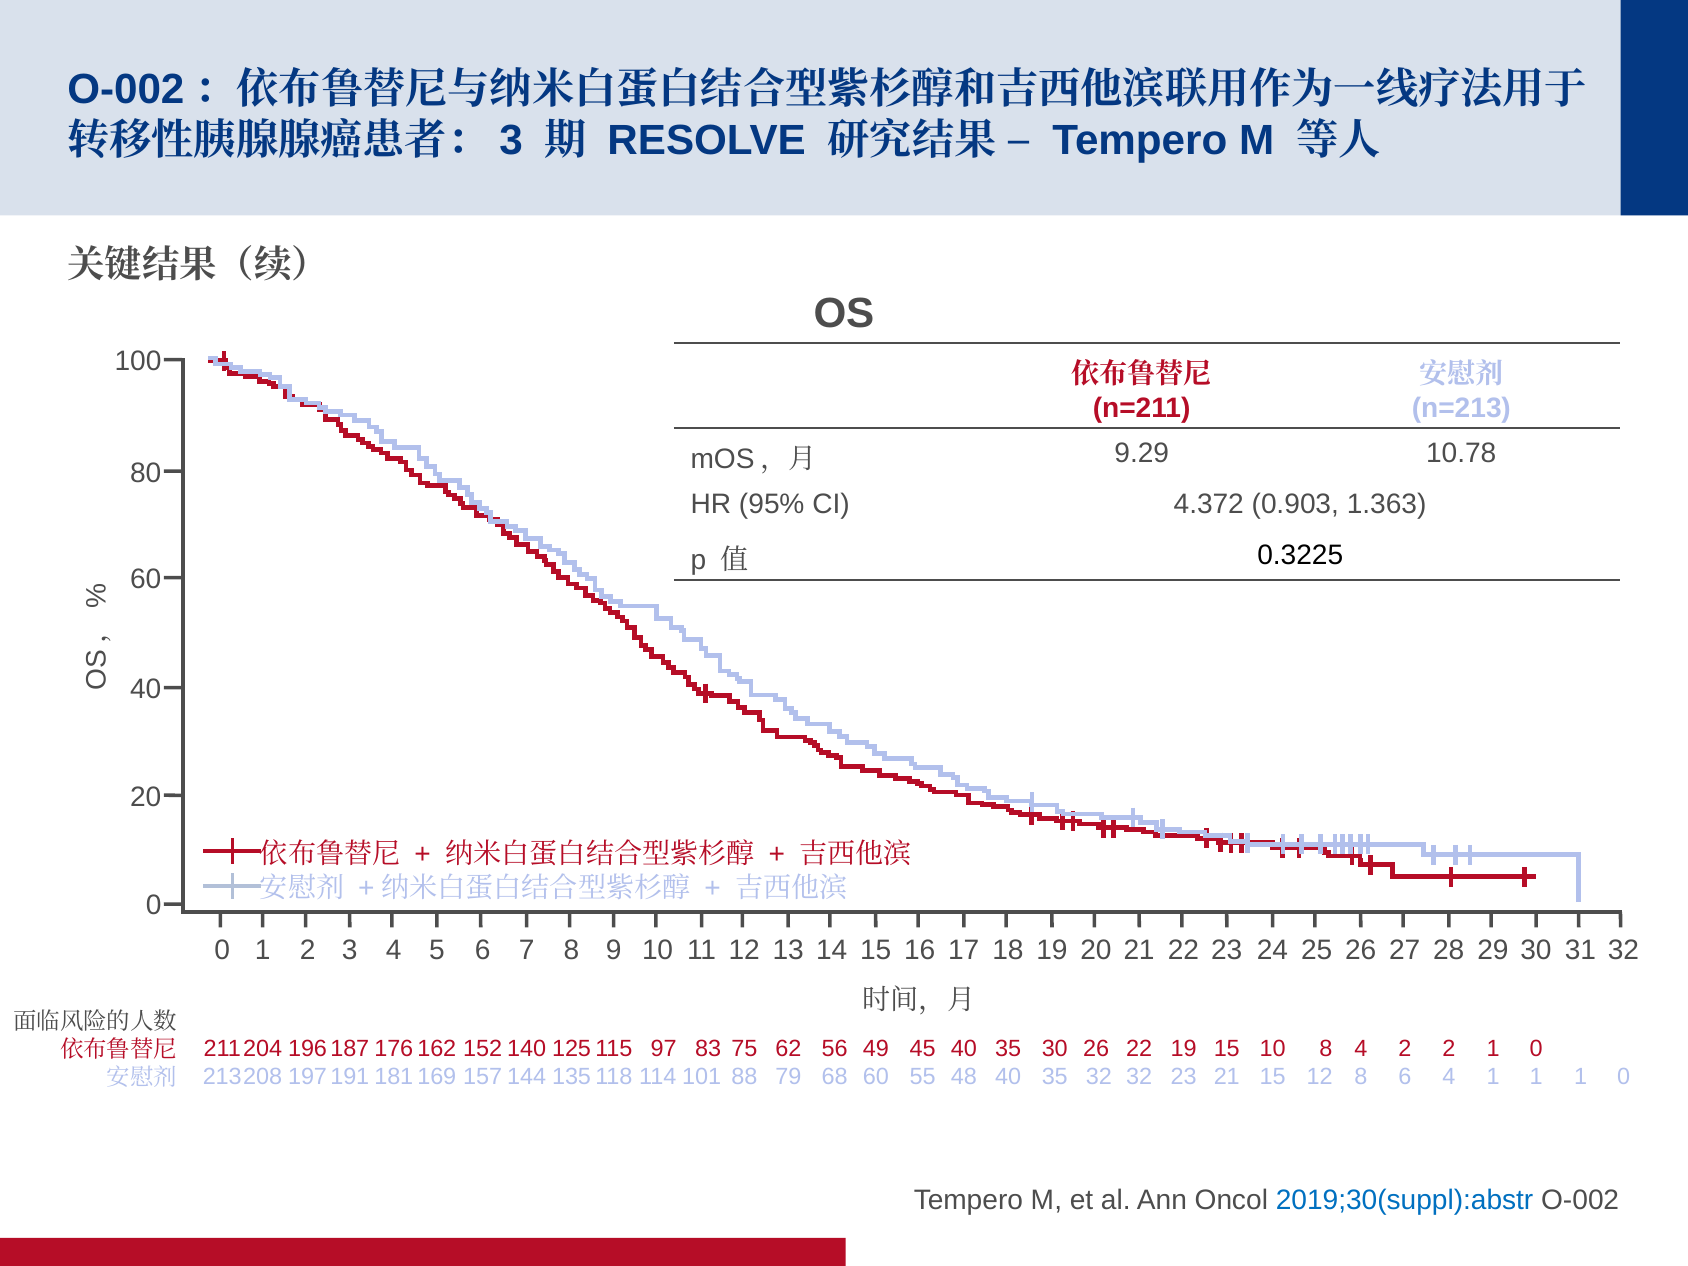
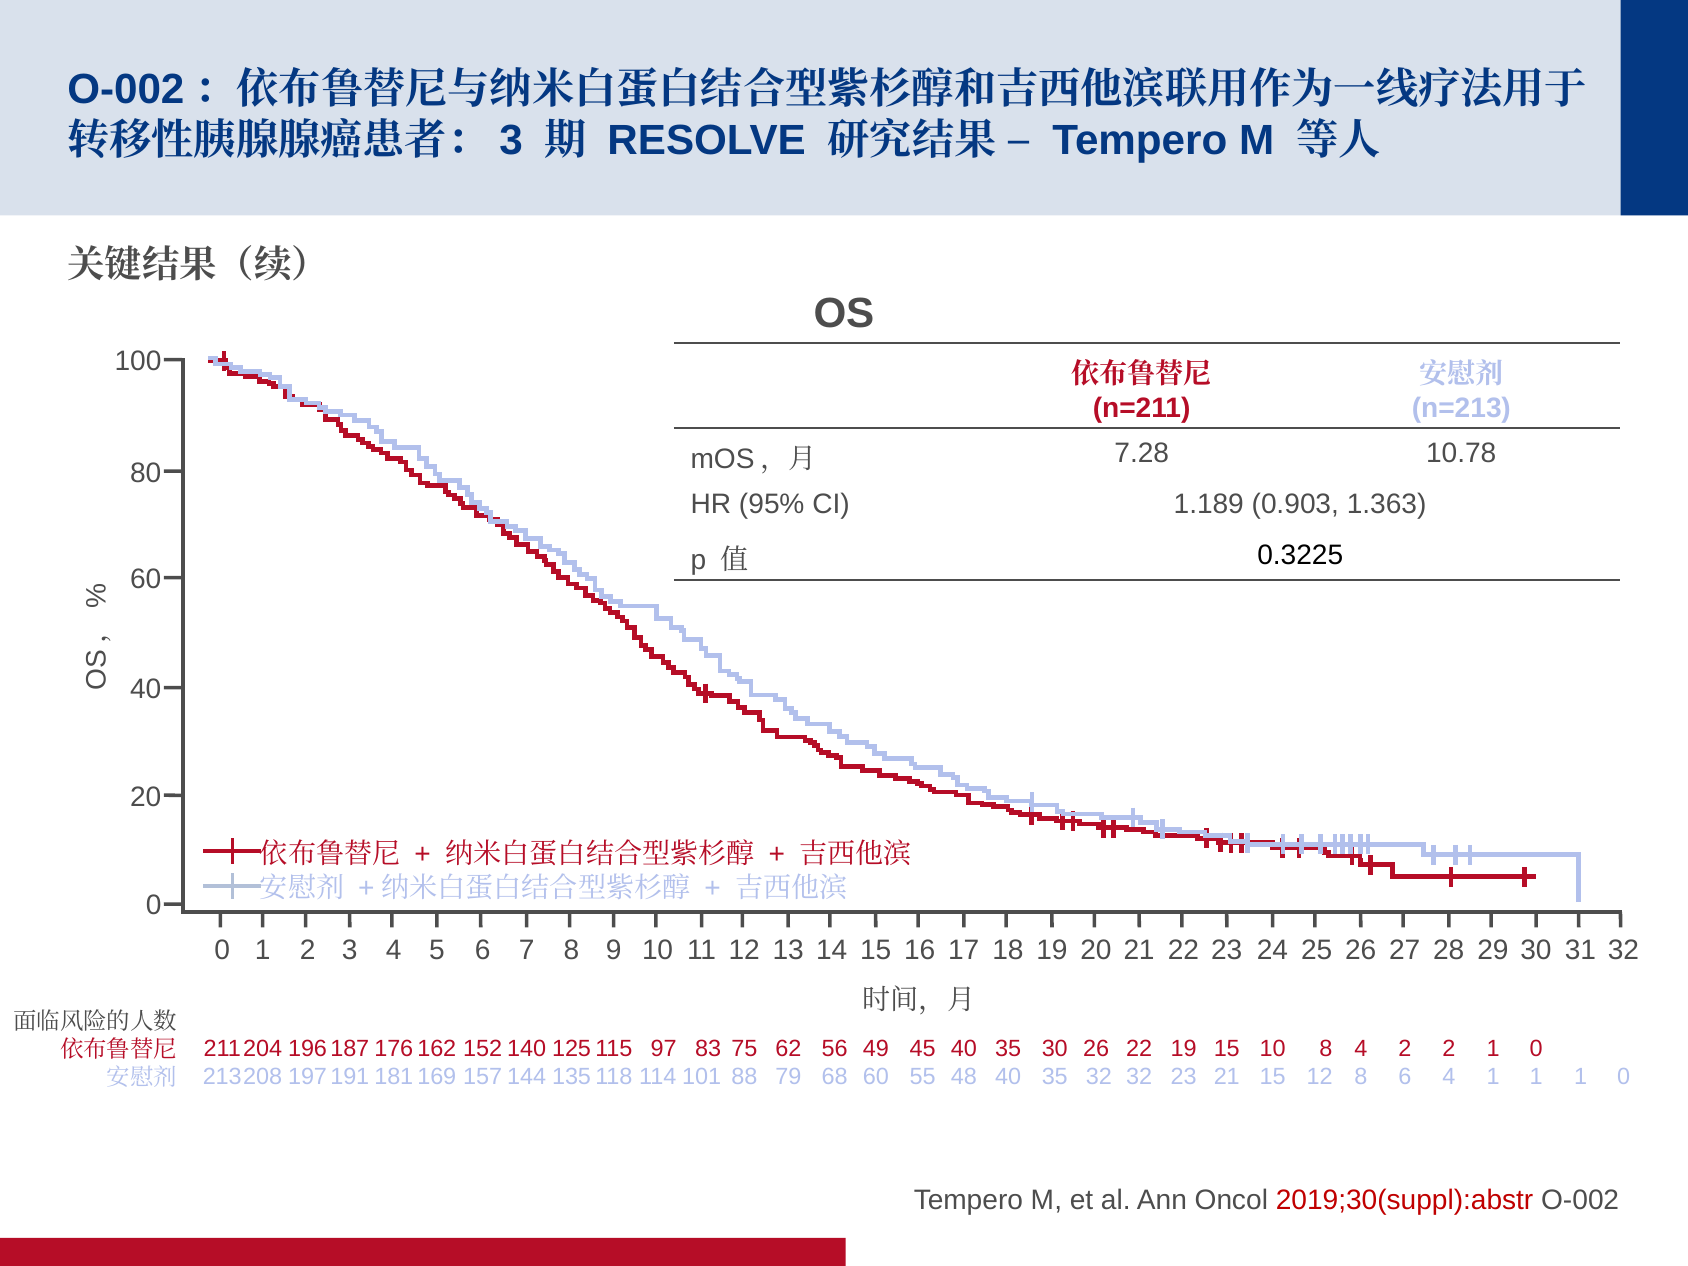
9.29: 9.29 -> 7.28
4.372: 4.372 -> 1.189
2019;30(suppl):abstr colour: blue -> red
